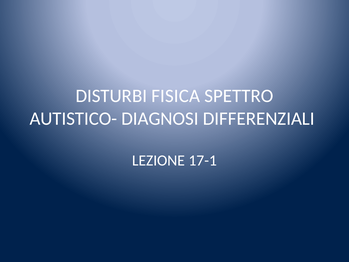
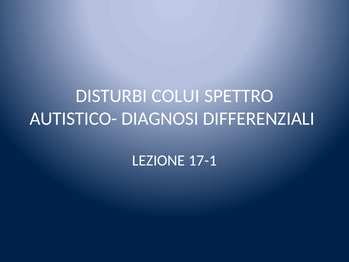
FISICA: FISICA -> COLUI
